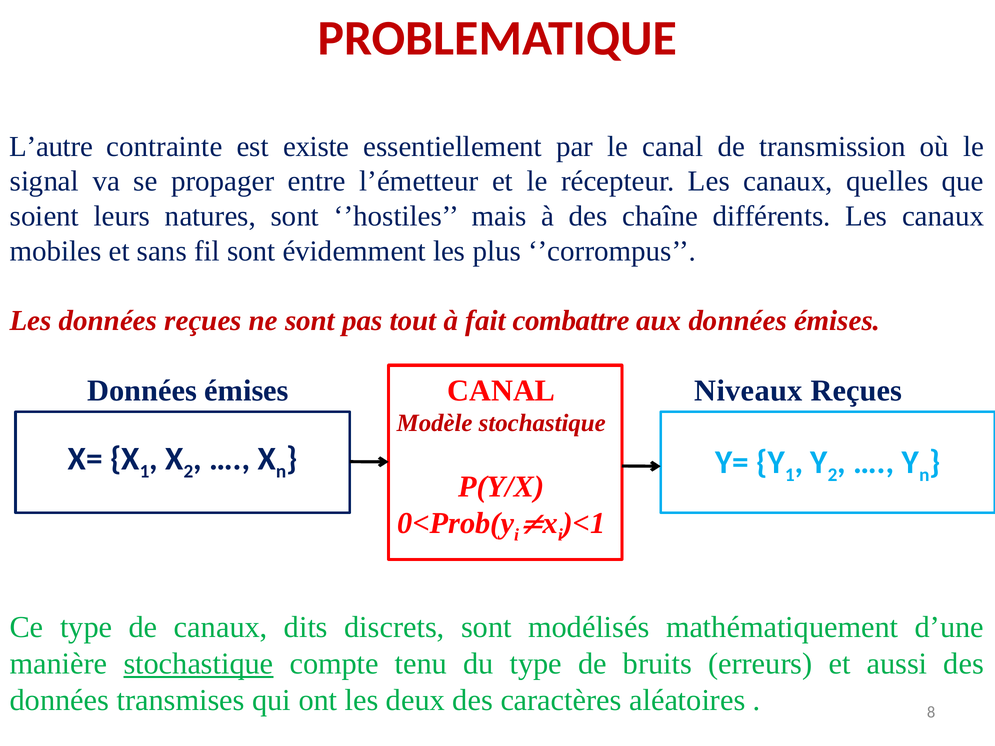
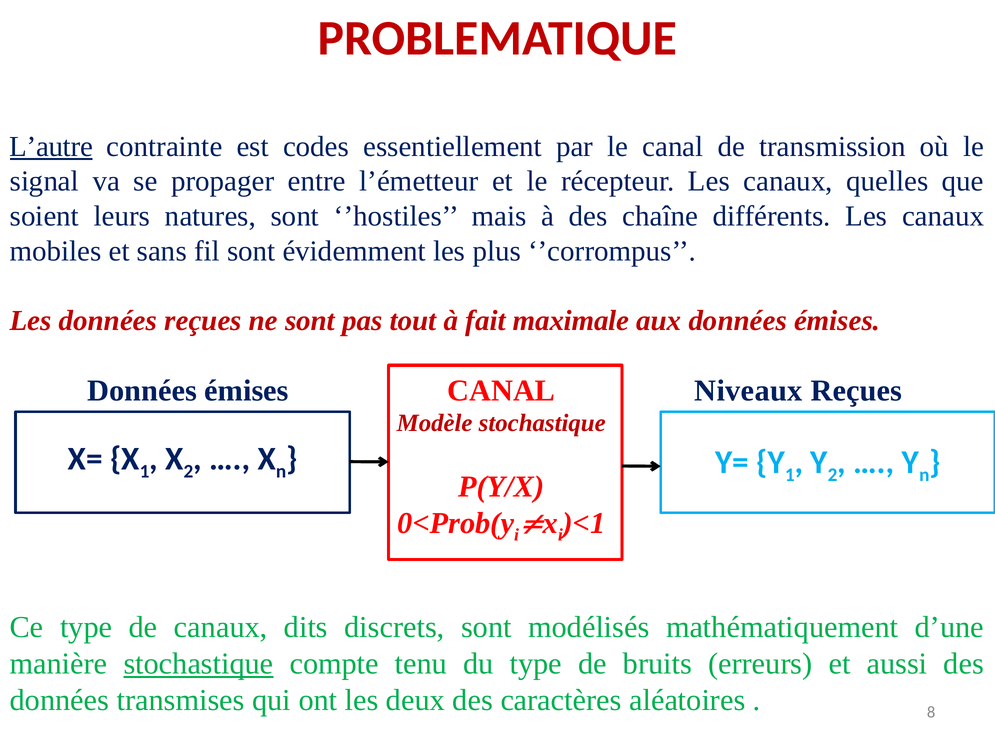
L’autre underline: none -> present
existe: existe -> codes
combattre: combattre -> maximale
